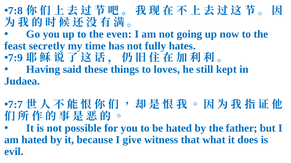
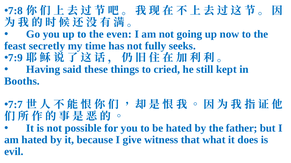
hates: hates -> seeks
loves: loves -> cried
Judaea: Judaea -> Booths
